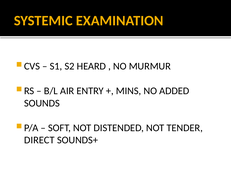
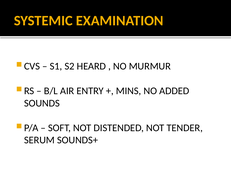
DIRECT: DIRECT -> SERUM
